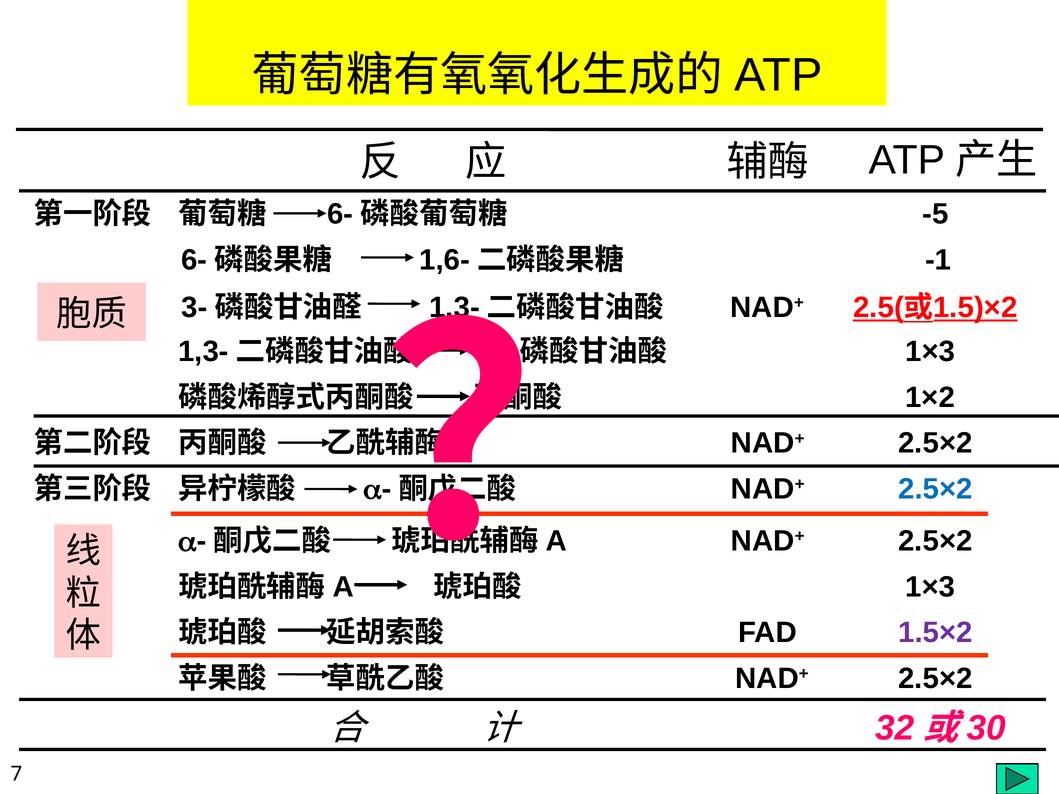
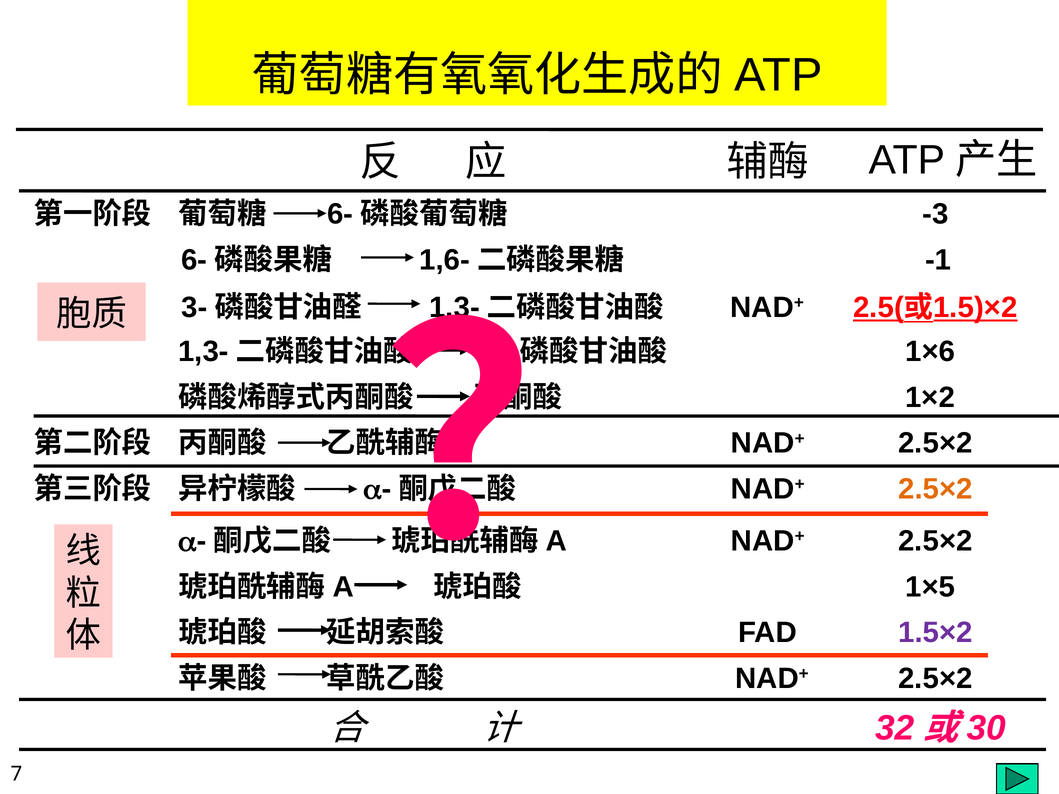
-5: -5 -> -3
1×3 at (930, 352): 1×3 -> 1×6
2.5×2 at (935, 489) colour: blue -> orange
1×3 at (930, 587): 1×3 -> 1×5
